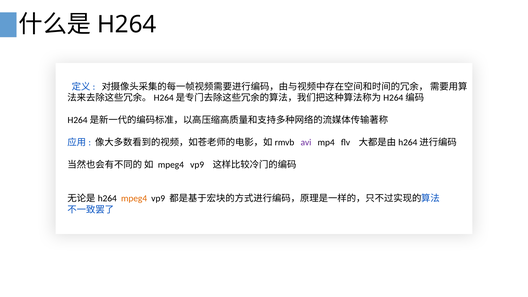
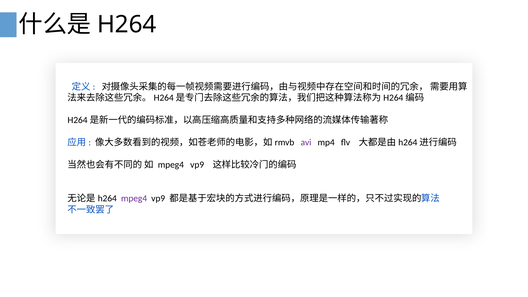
mpeg4 at (134, 198) colour: orange -> purple
